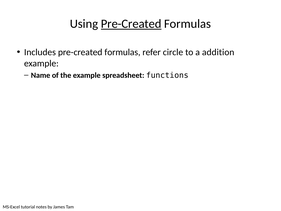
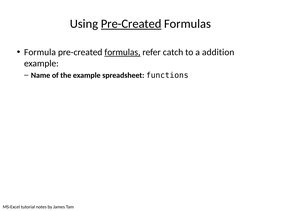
Includes: Includes -> Formula
formulas at (122, 52) underline: none -> present
circle: circle -> catch
